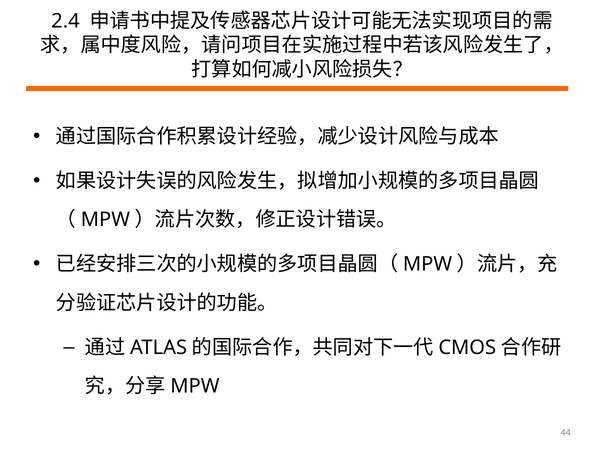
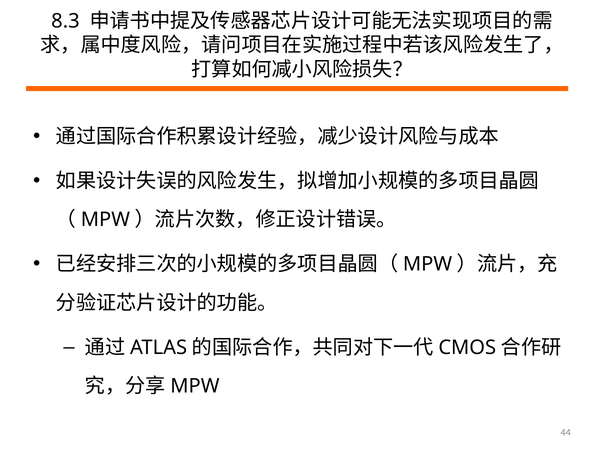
2.4: 2.4 -> 8.3
